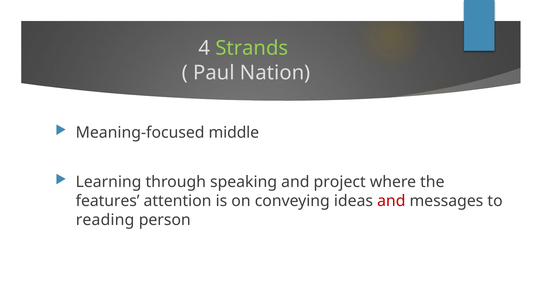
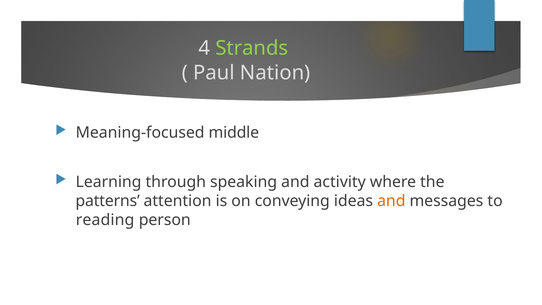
project: project -> activity
features: features -> patterns
and at (391, 201) colour: red -> orange
